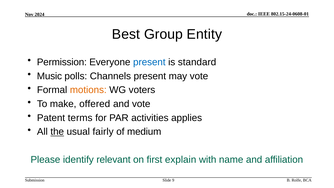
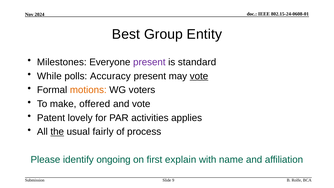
Permission: Permission -> Milestones
present at (149, 62) colour: blue -> purple
Music: Music -> While
Channels: Channels -> Accuracy
vote at (199, 76) underline: none -> present
terms: terms -> lovely
medium: medium -> process
relevant: relevant -> ongoing
